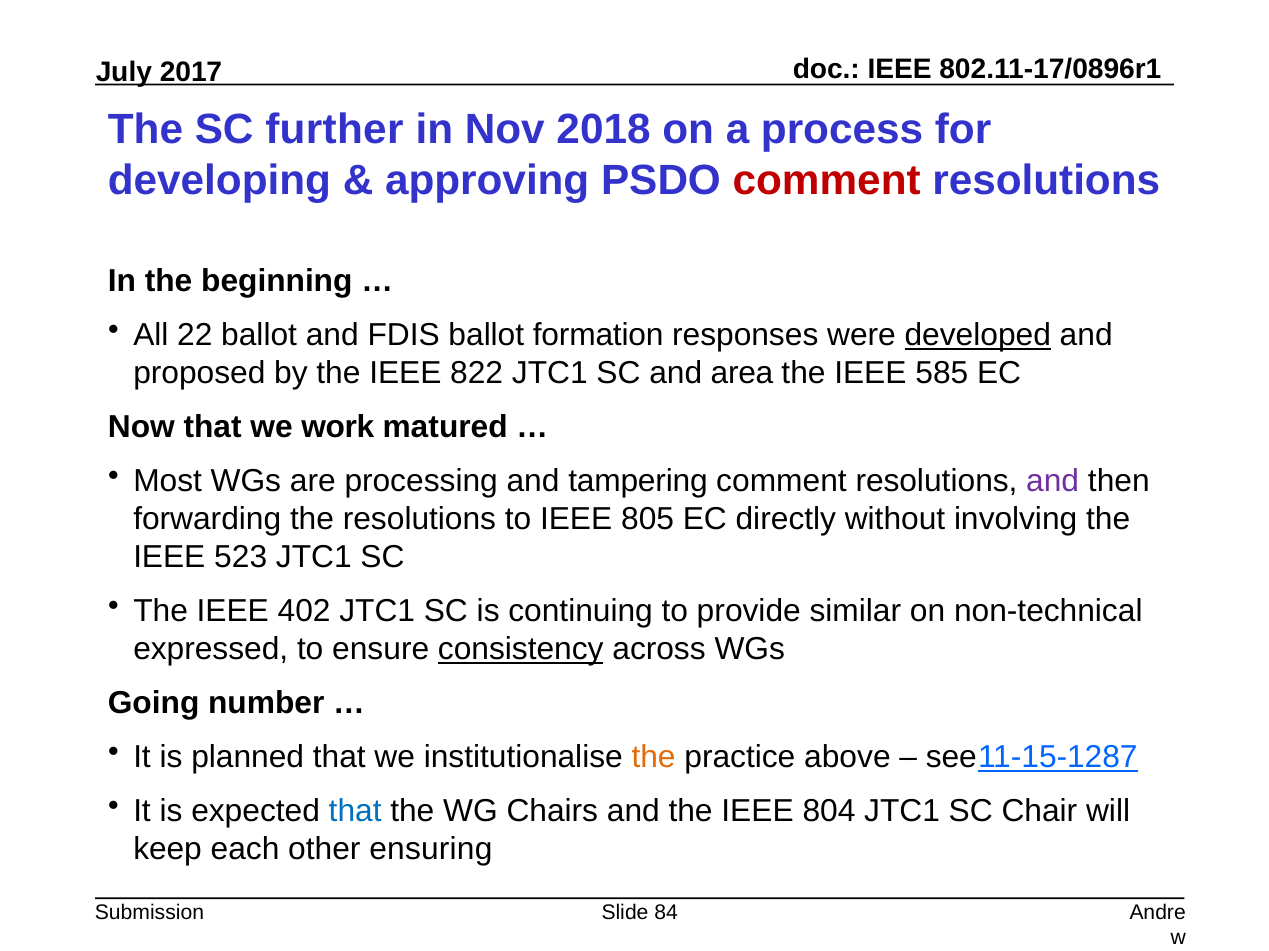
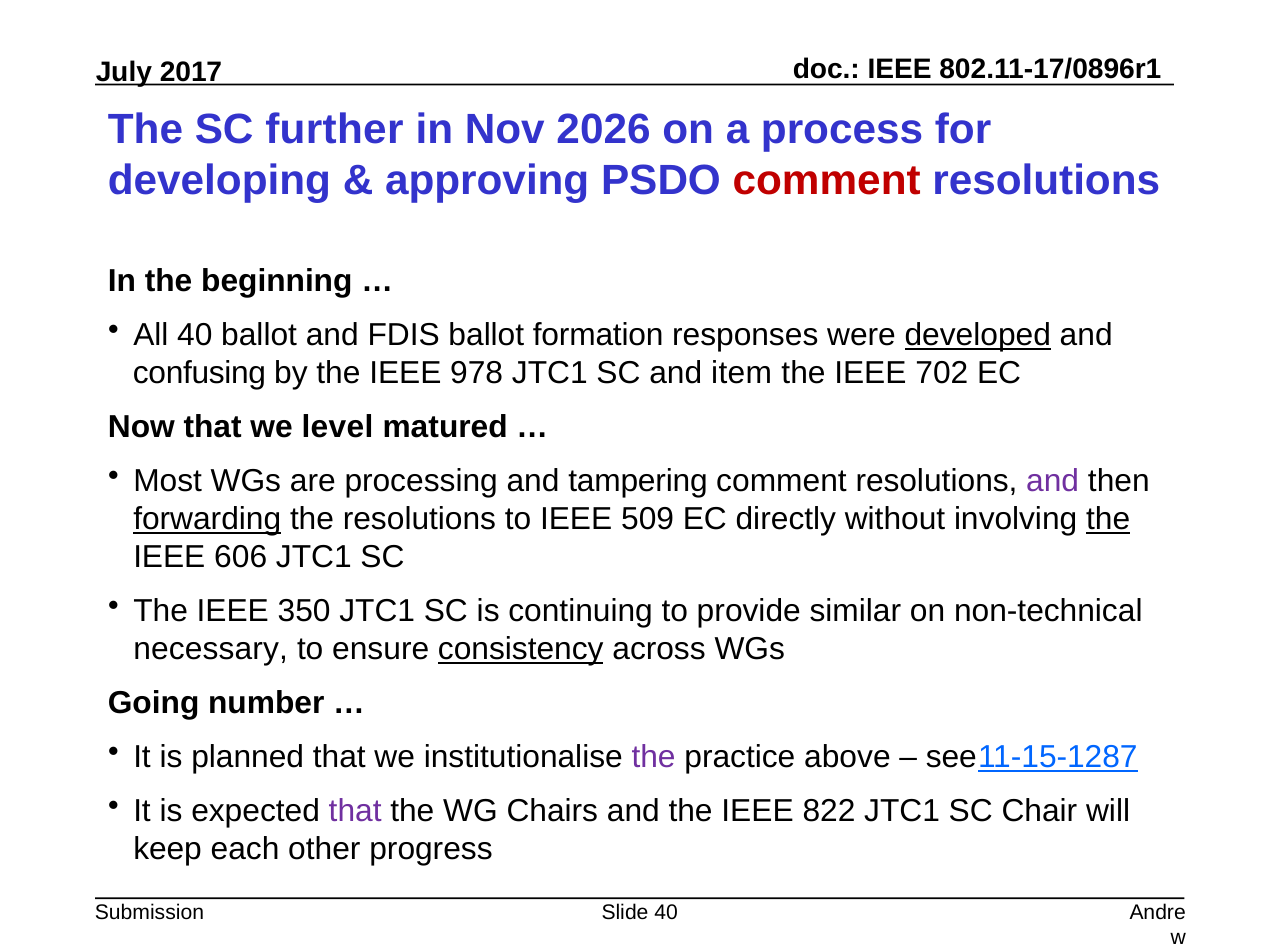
2018: 2018 -> 2026
All 22: 22 -> 40
proposed: proposed -> confusing
822: 822 -> 978
area: area -> item
585: 585 -> 702
work: work -> level
forwarding underline: none -> present
805: 805 -> 509
the at (1108, 519) underline: none -> present
523: 523 -> 606
402: 402 -> 350
expressed: expressed -> necessary
the at (654, 757) colour: orange -> purple
that at (355, 811) colour: blue -> purple
804: 804 -> 822
ensuring: ensuring -> progress
Slide 84: 84 -> 40
